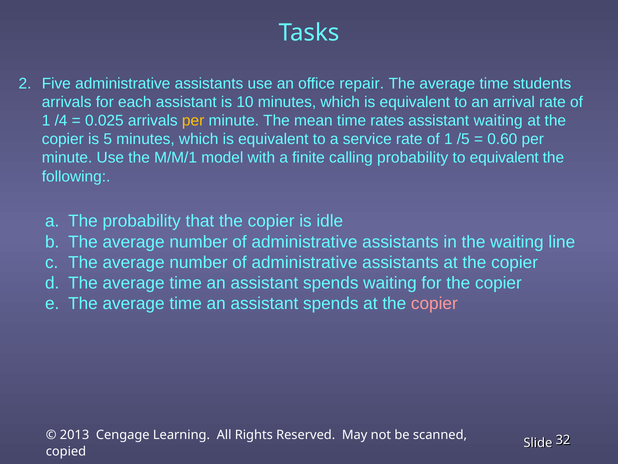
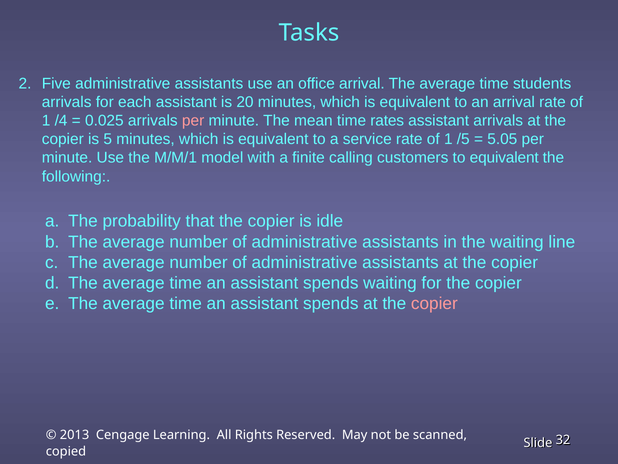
office repair: repair -> arrival
10: 10 -> 20
per at (193, 121) colour: yellow -> pink
assistant waiting: waiting -> arrivals
0.60: 0.60 -> 5.05
calling probability: probability -> customers
